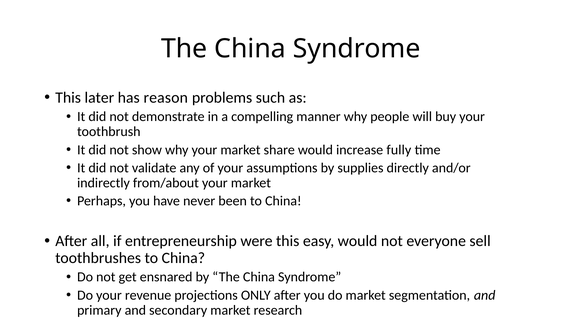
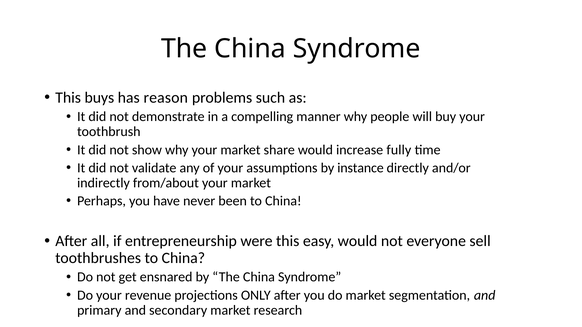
later: later -> buys
supplies: supplies -> instance
